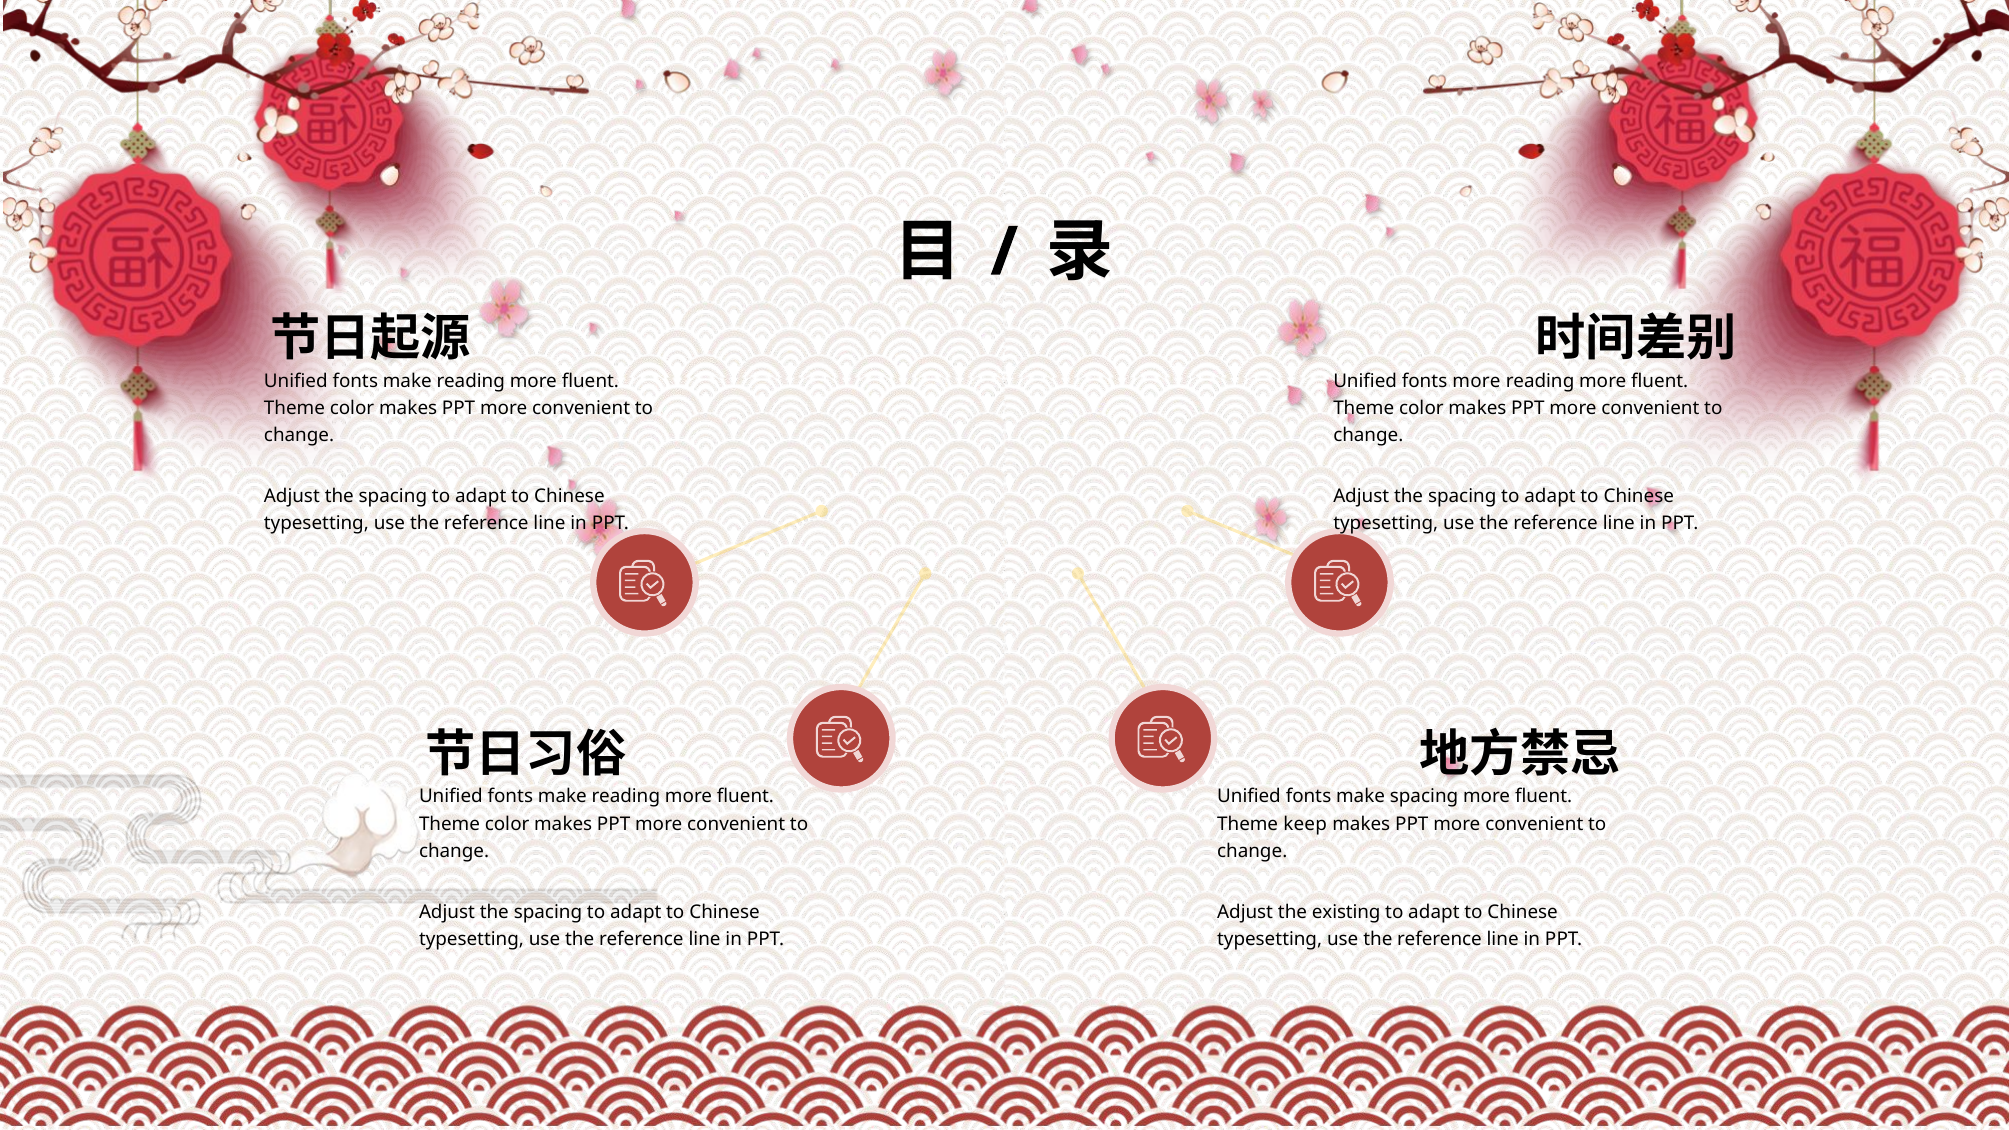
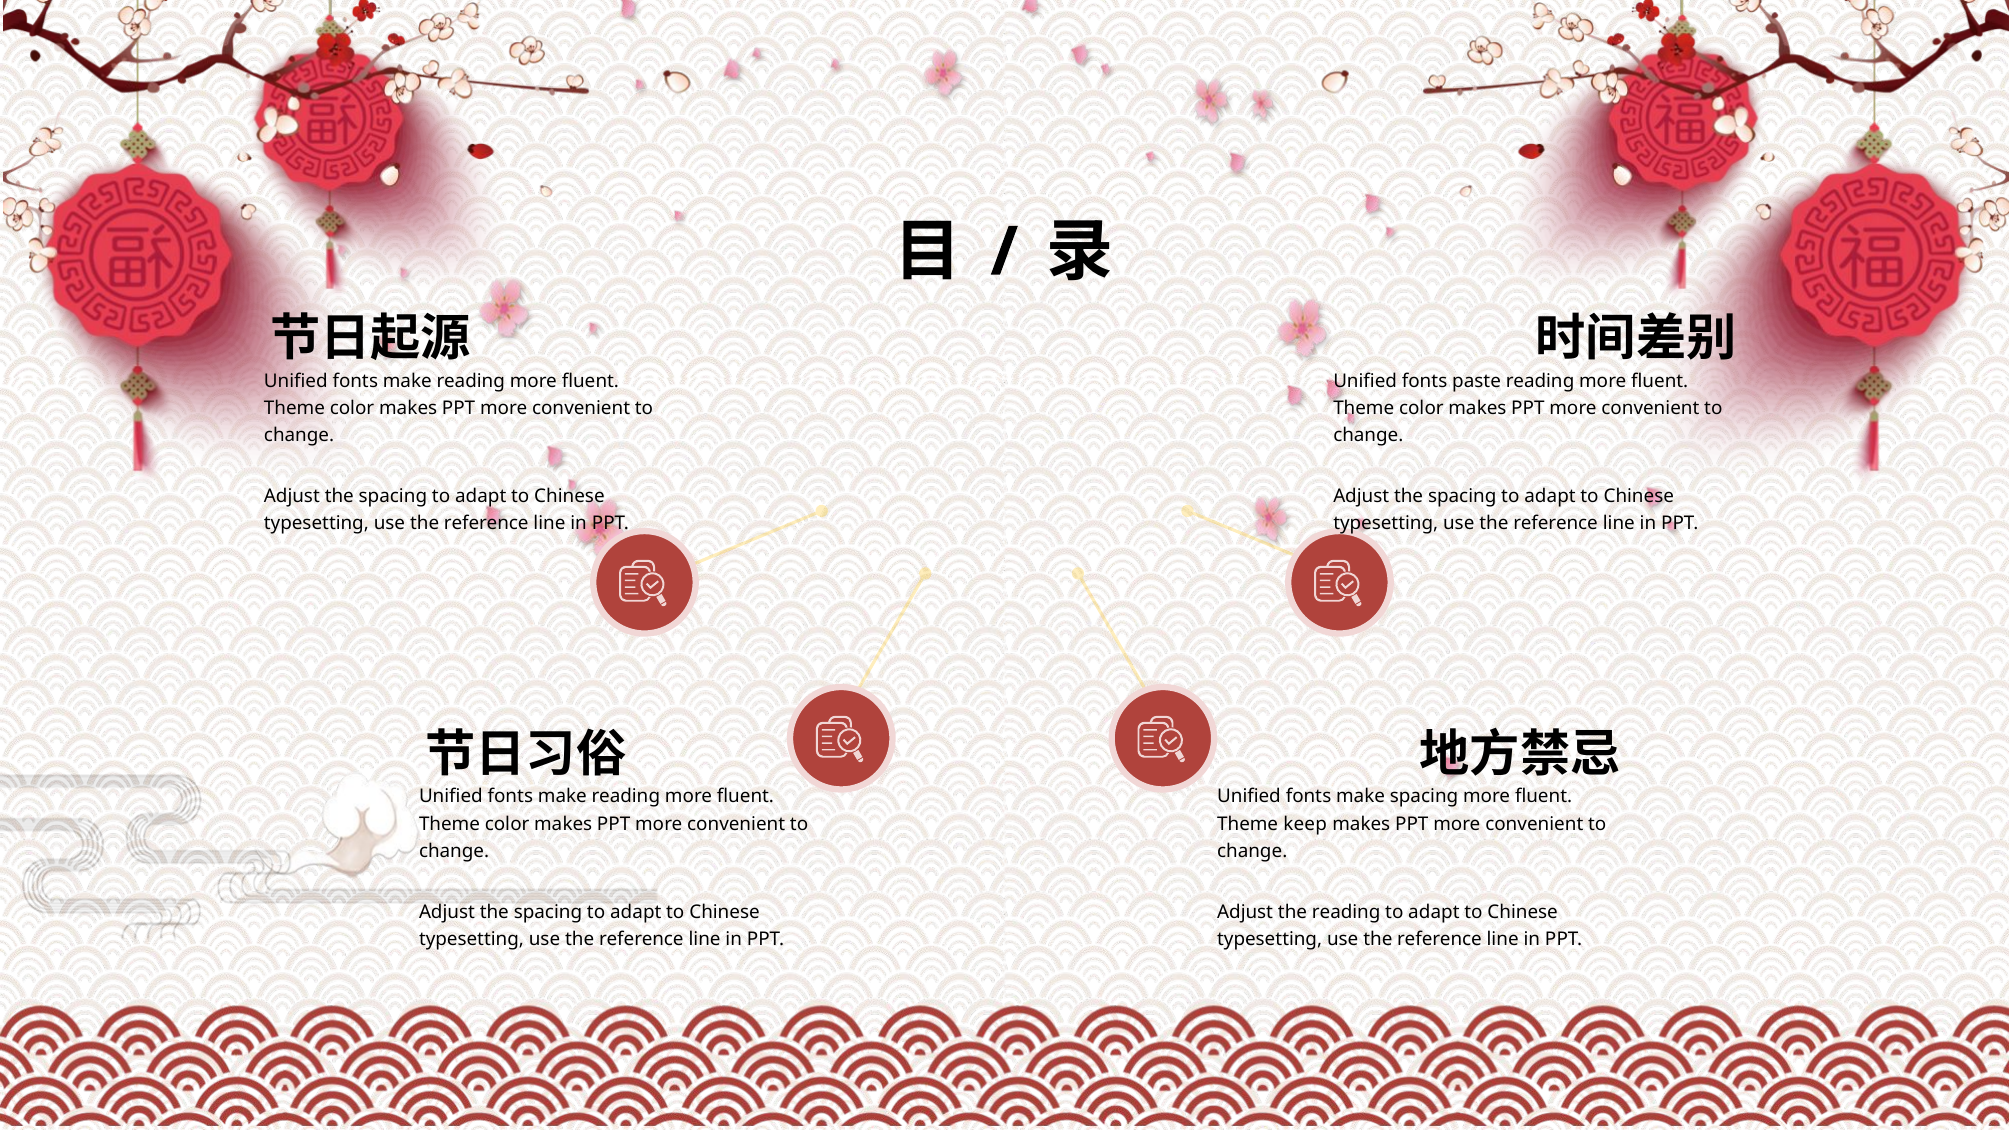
fonts more: more -> paste
the existing: existing -> reading
